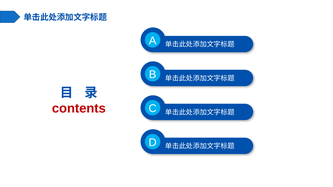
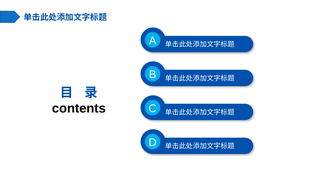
contents colour: red -> black
